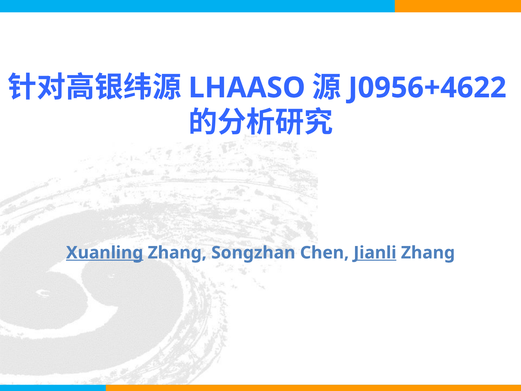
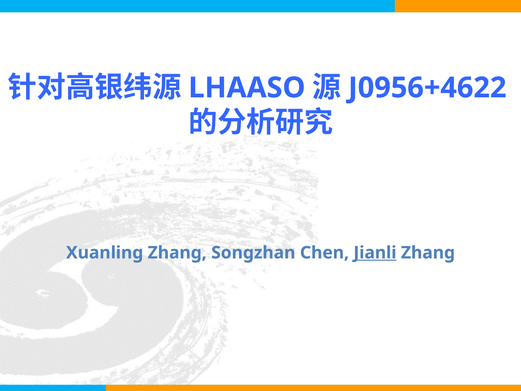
Xuanling underline: present -> none
